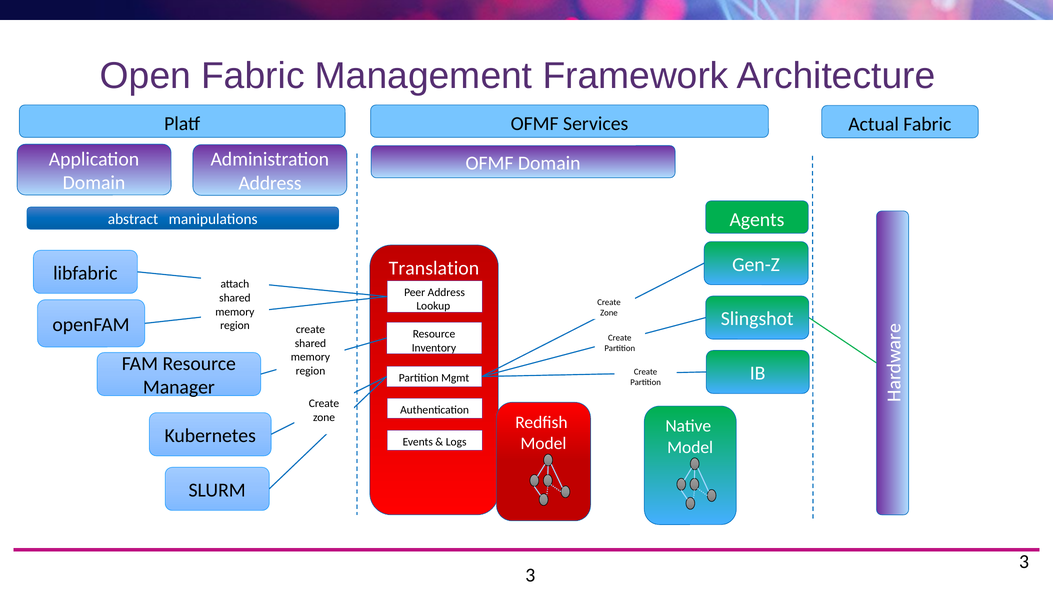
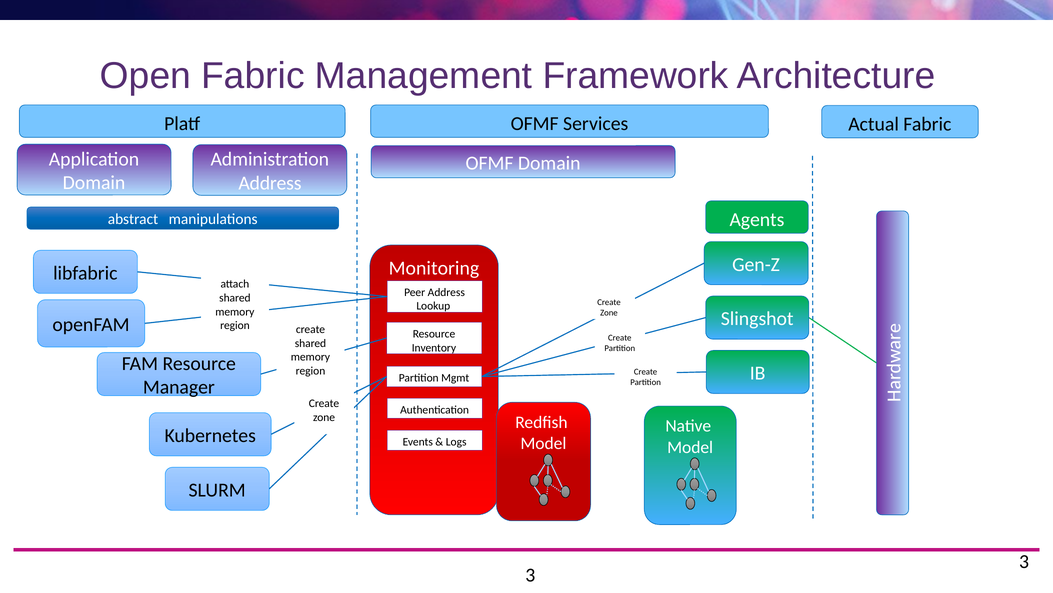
Translation: Translation -> Monitoring
